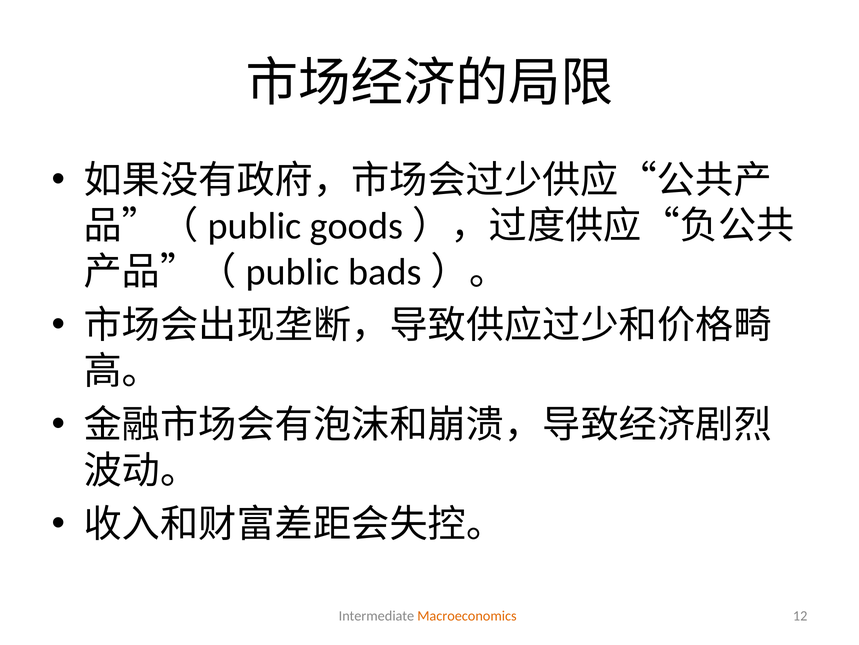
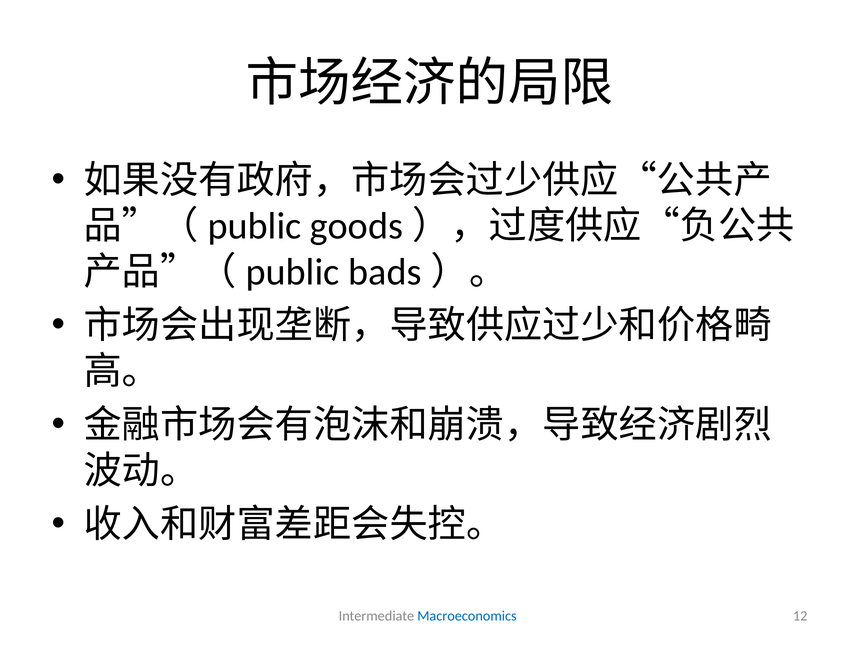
Macroeconomics colour: orange -> blue
